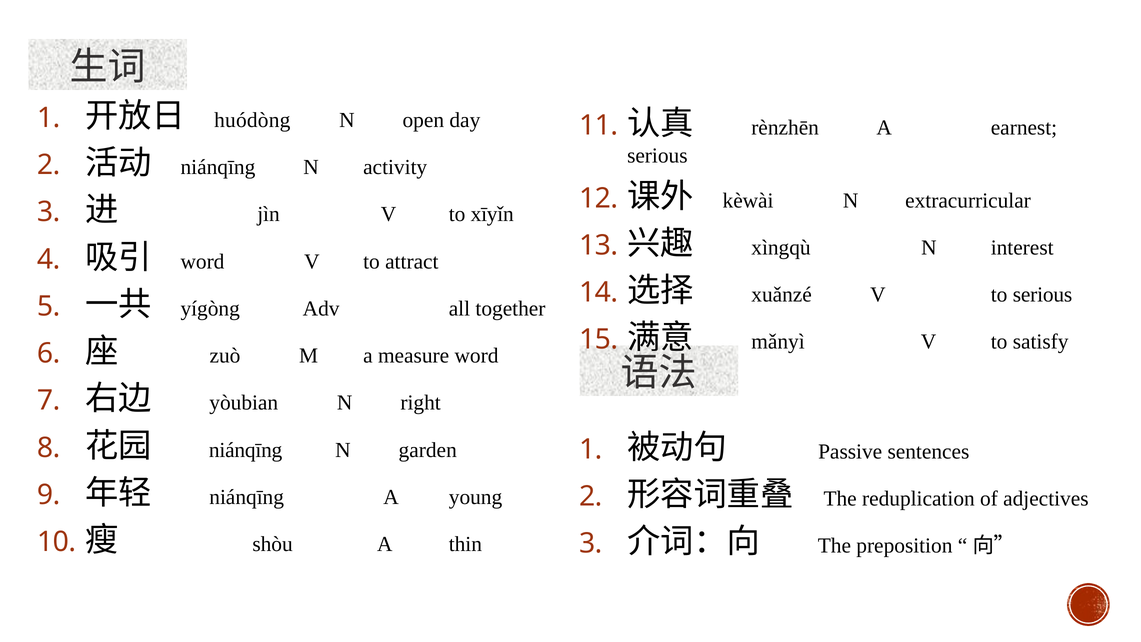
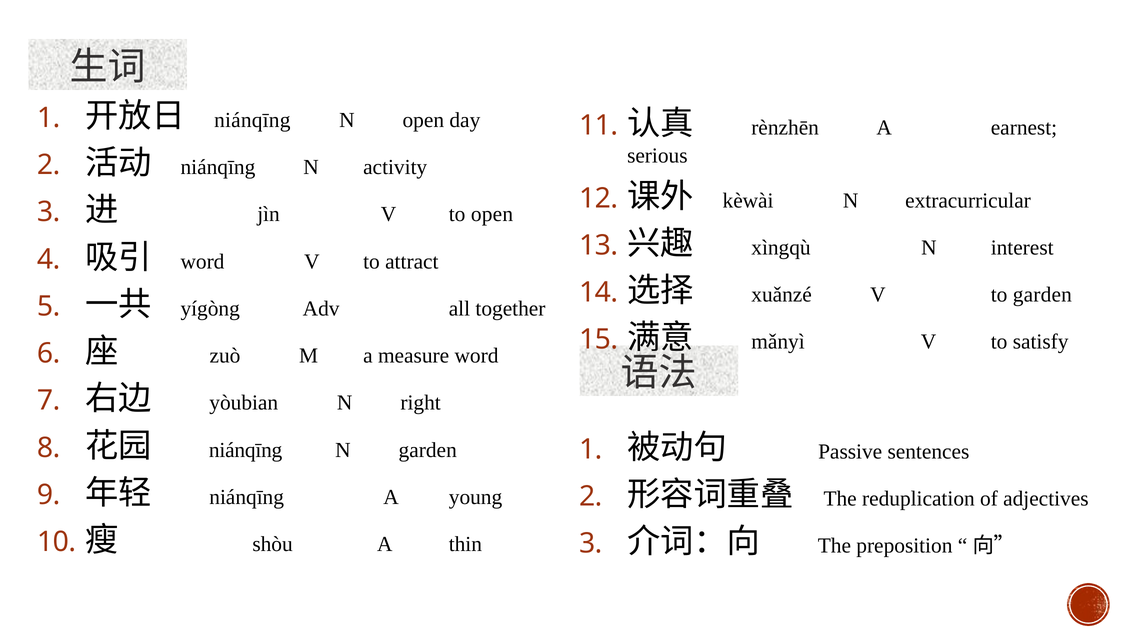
huódòng at (252, 120): huódòng -> niánqīng
to xīyǐn: xīyǐn -> open
to serious: serious -> garden
